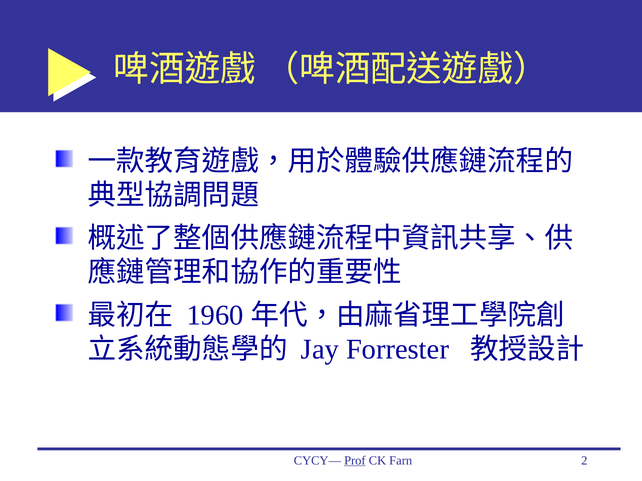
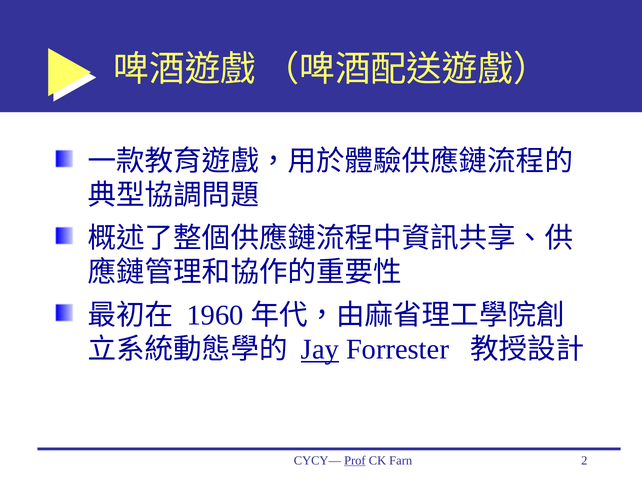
Jay underline: none -> present
